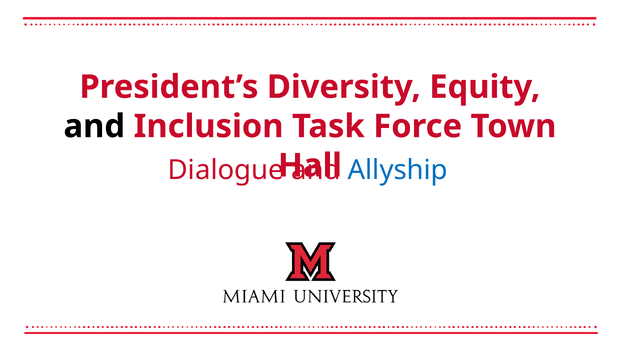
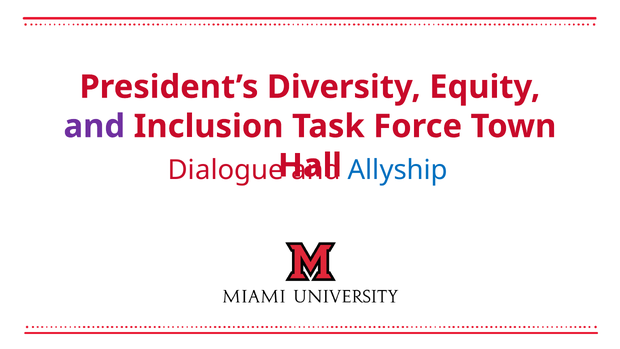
and at (94, 126) colour: black -> purple
